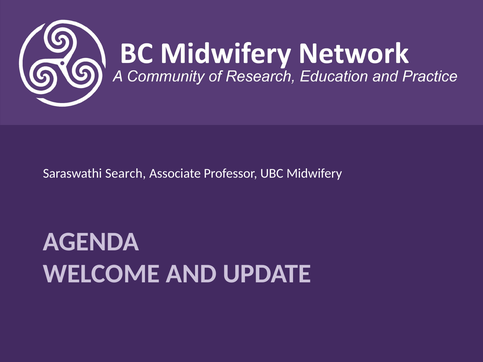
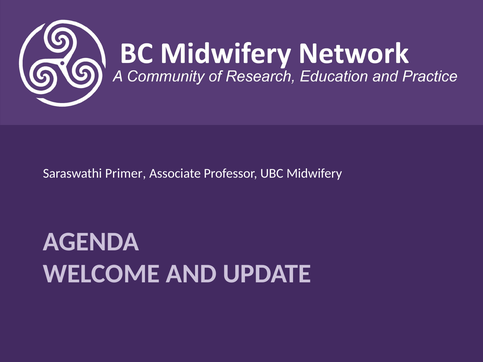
Search: Search -> Primer
